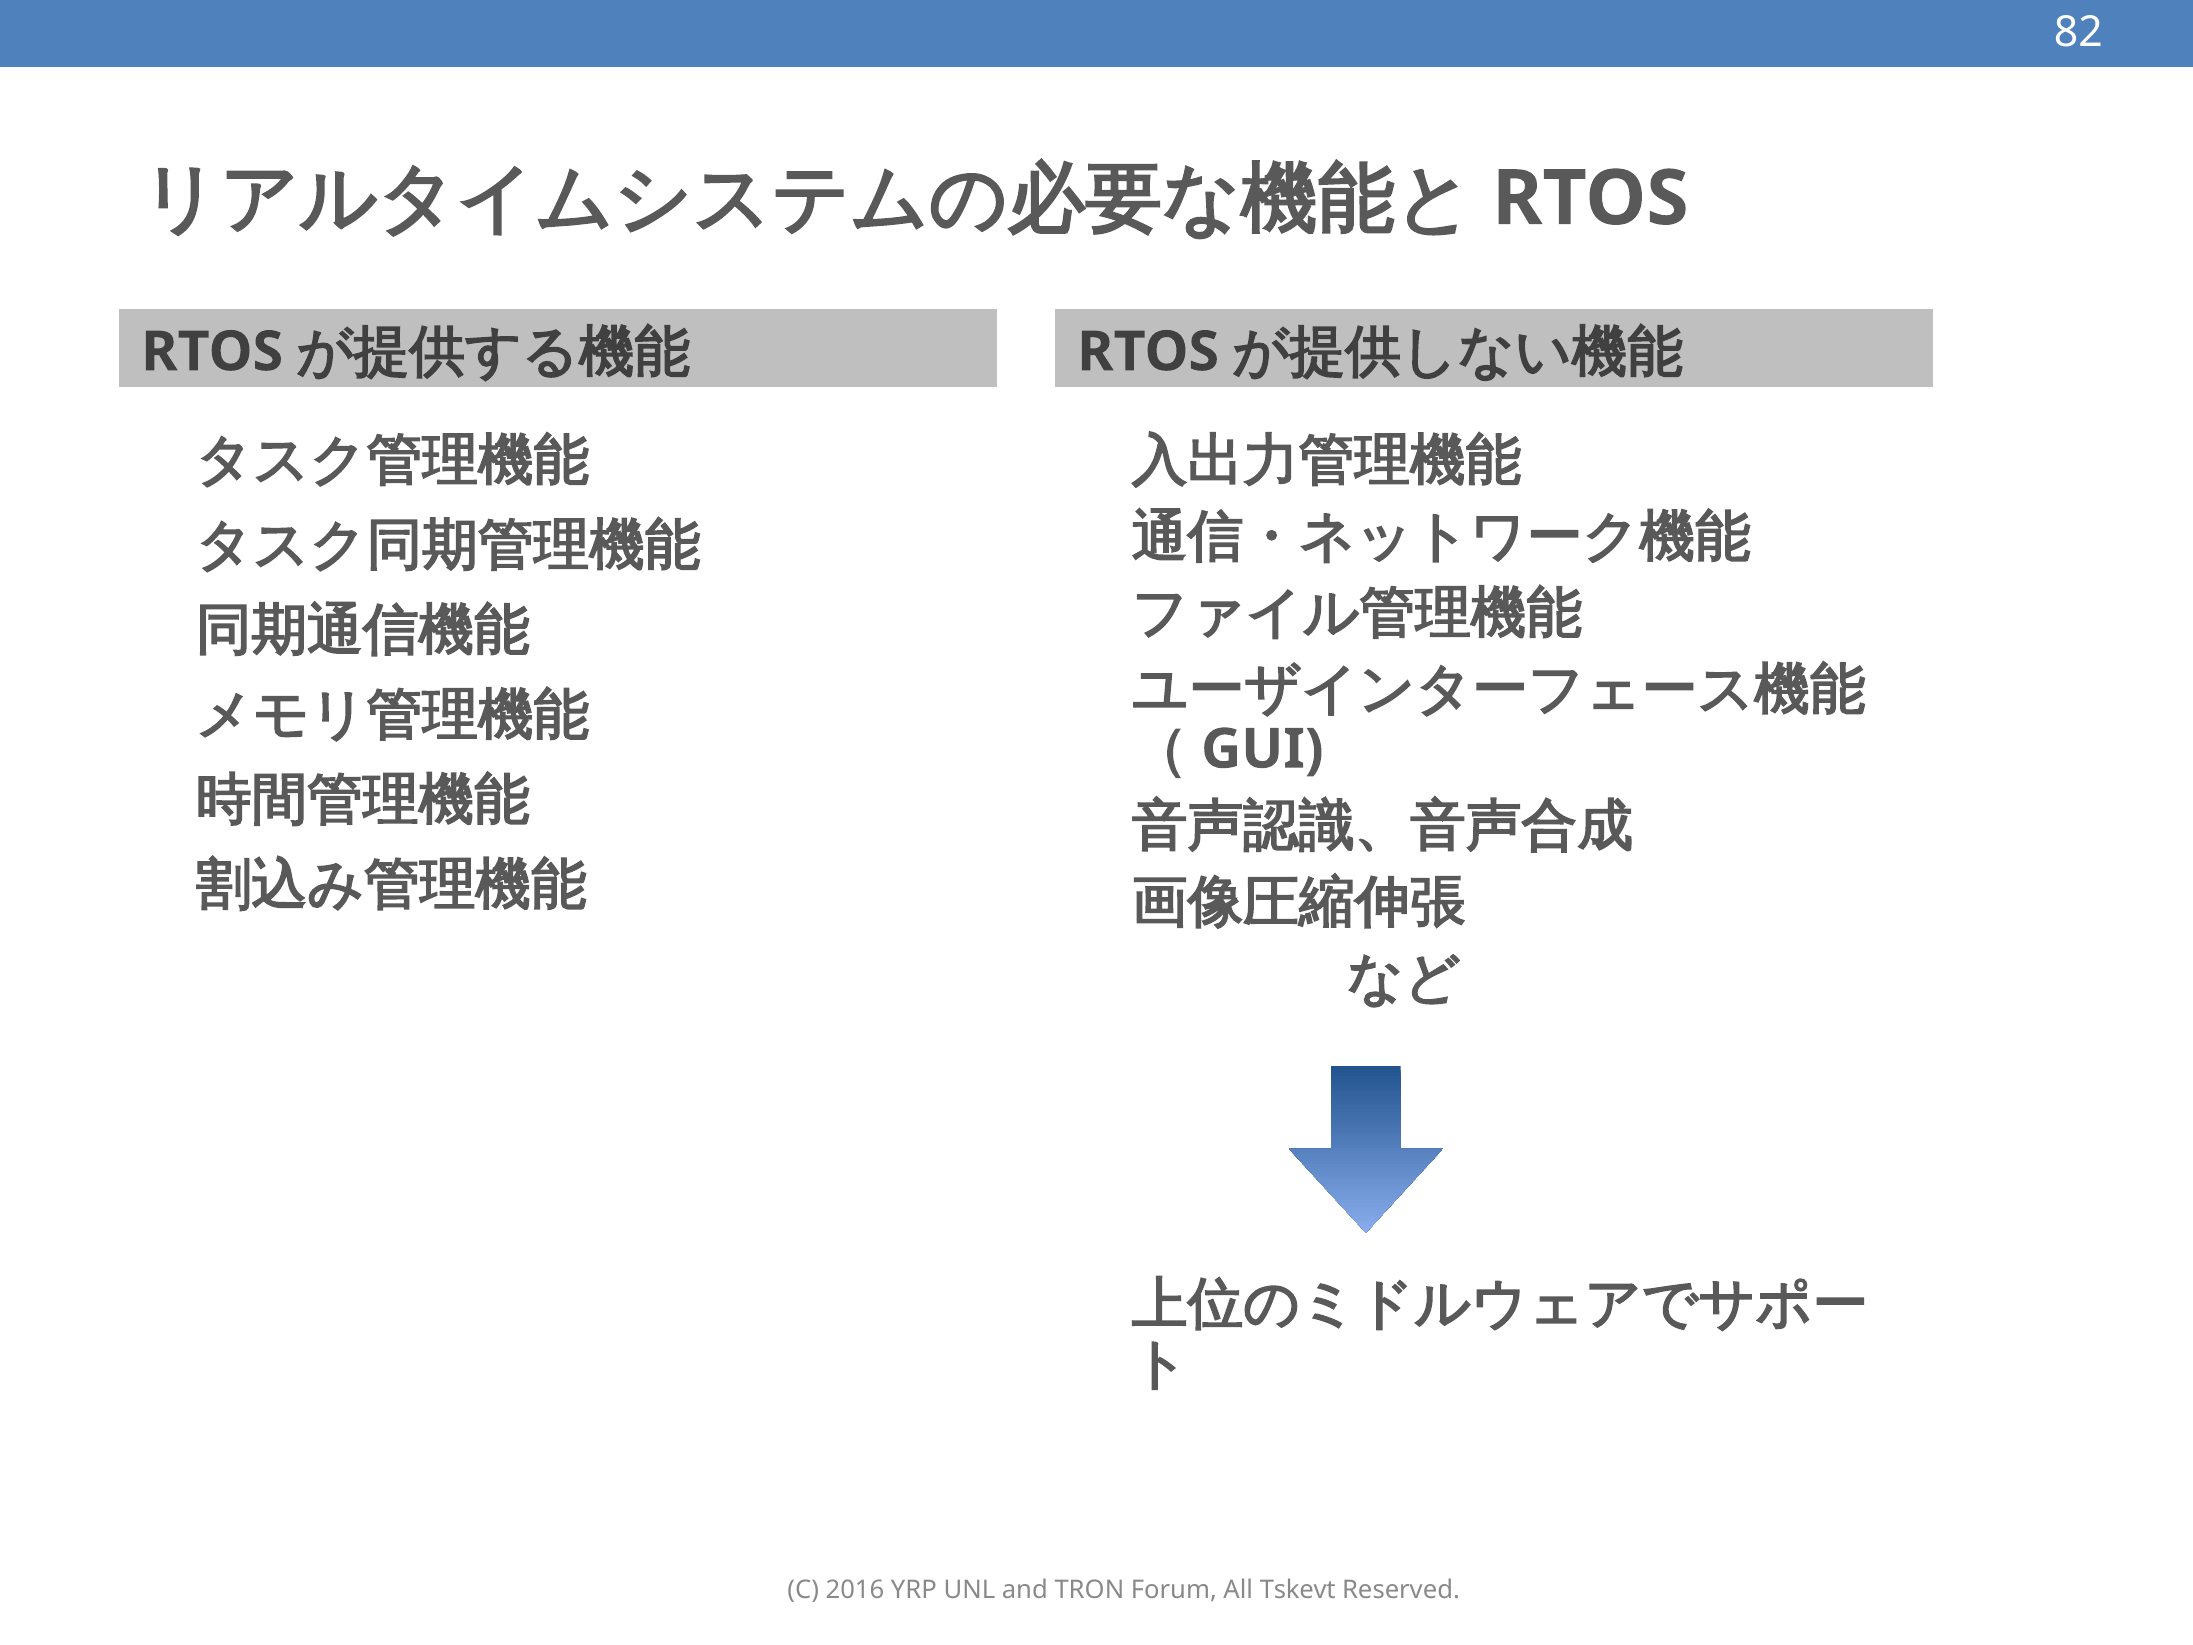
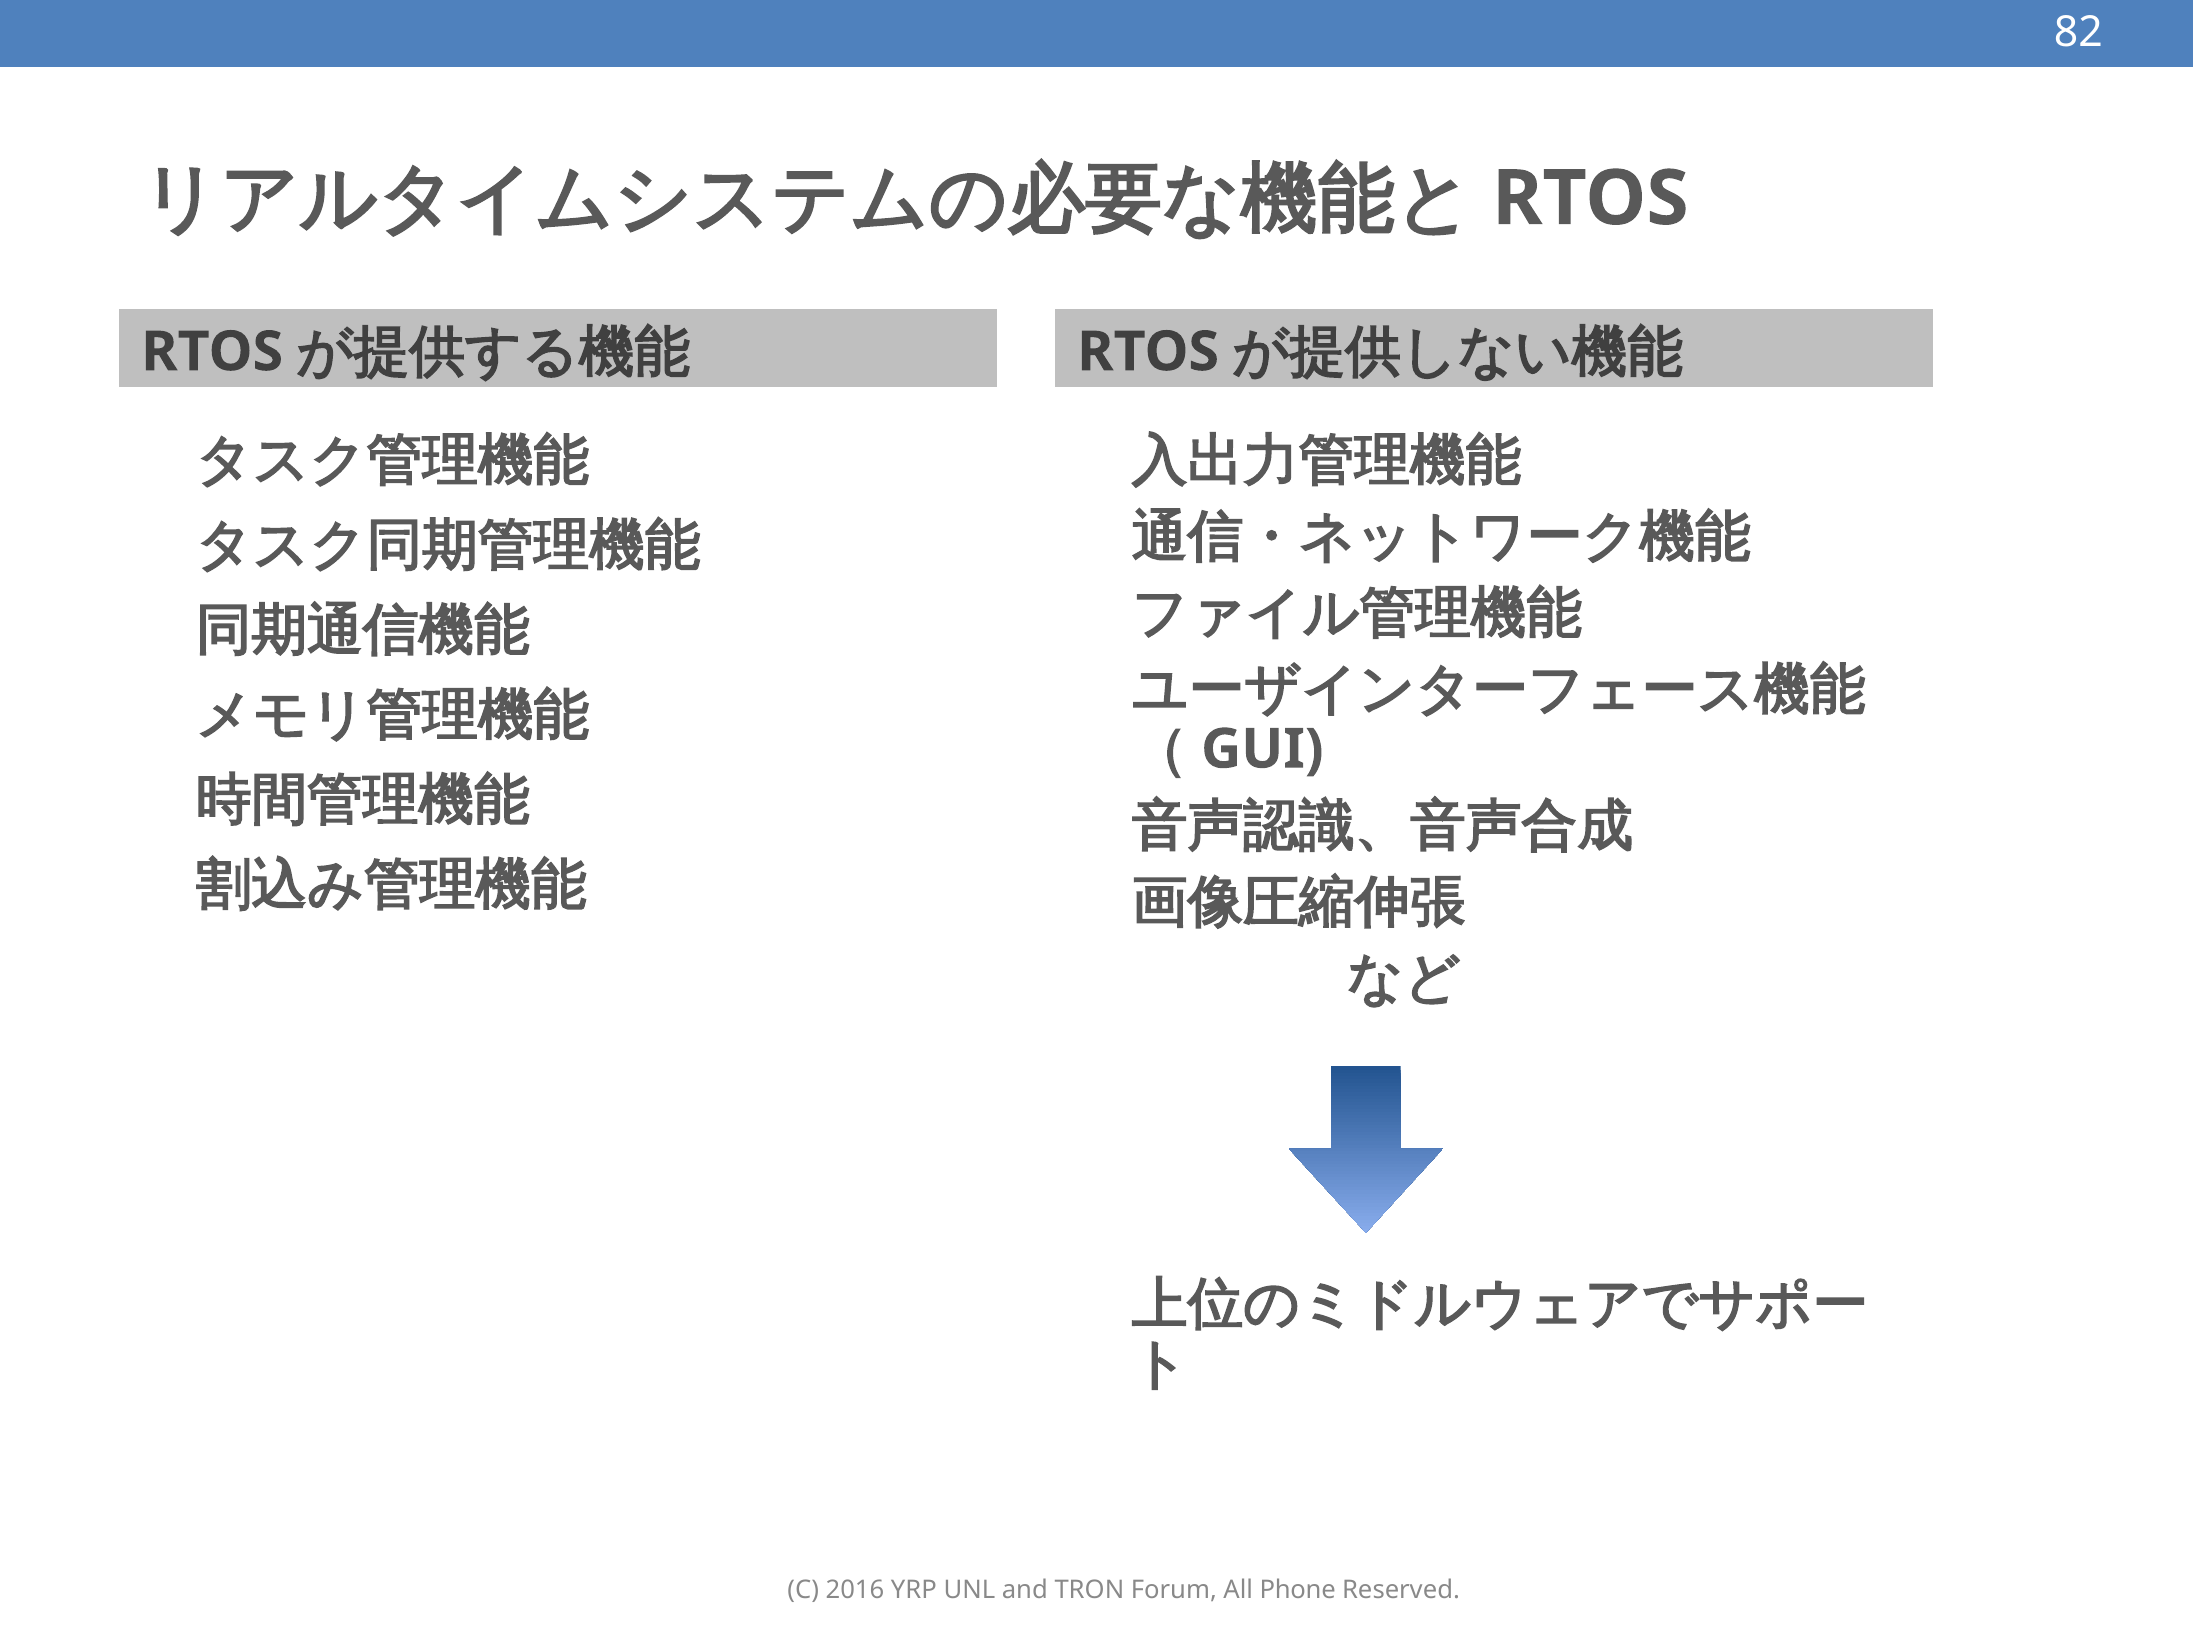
Tskevt: Tskevt -> Phone
